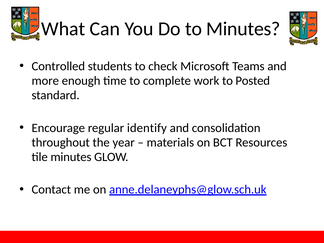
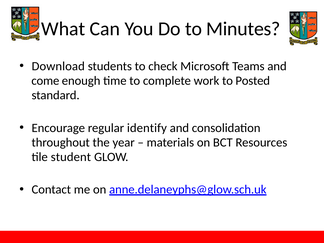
Controlled: Controlled -> Download
more: more -> come
tile minutes: minutes -> student
